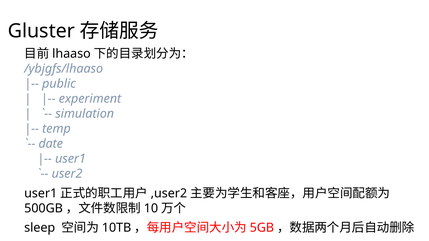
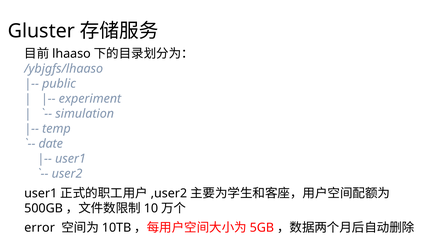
sleep: sleep -> error
